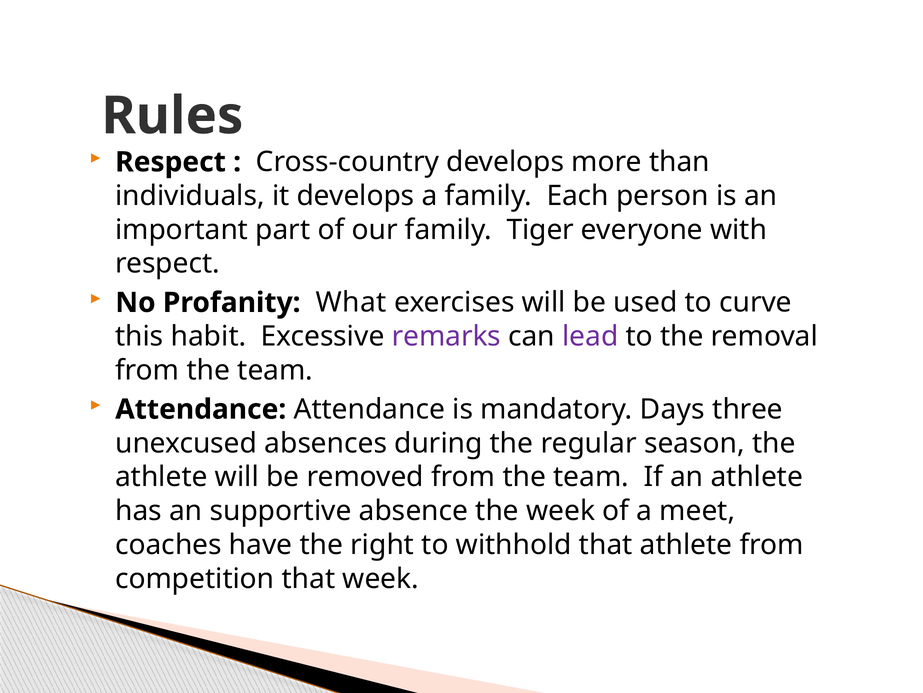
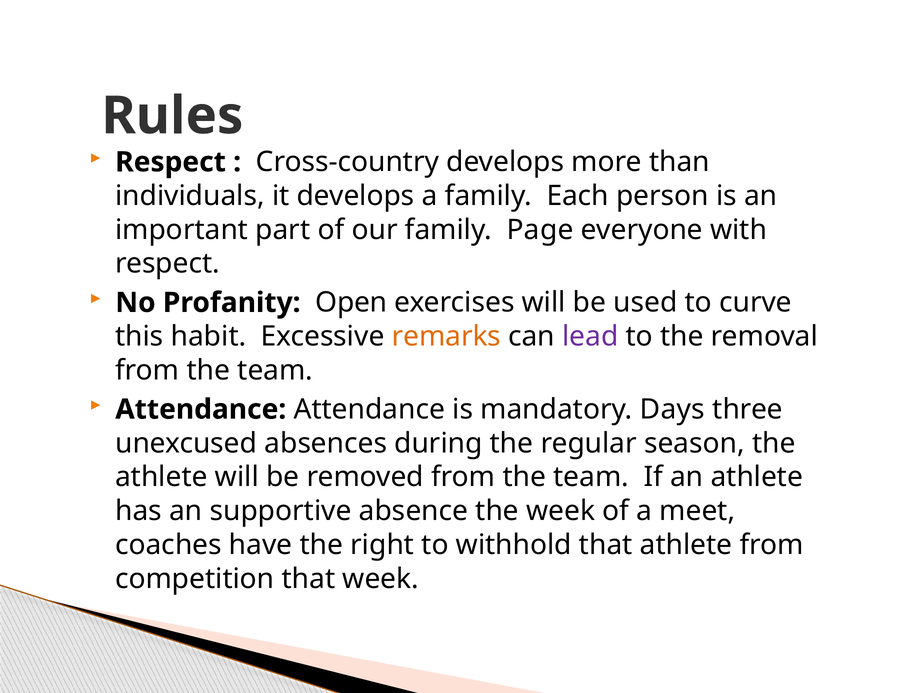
Tiger: Tiger -> Page
What: What -> Open
remarks colour: purple -> orange
